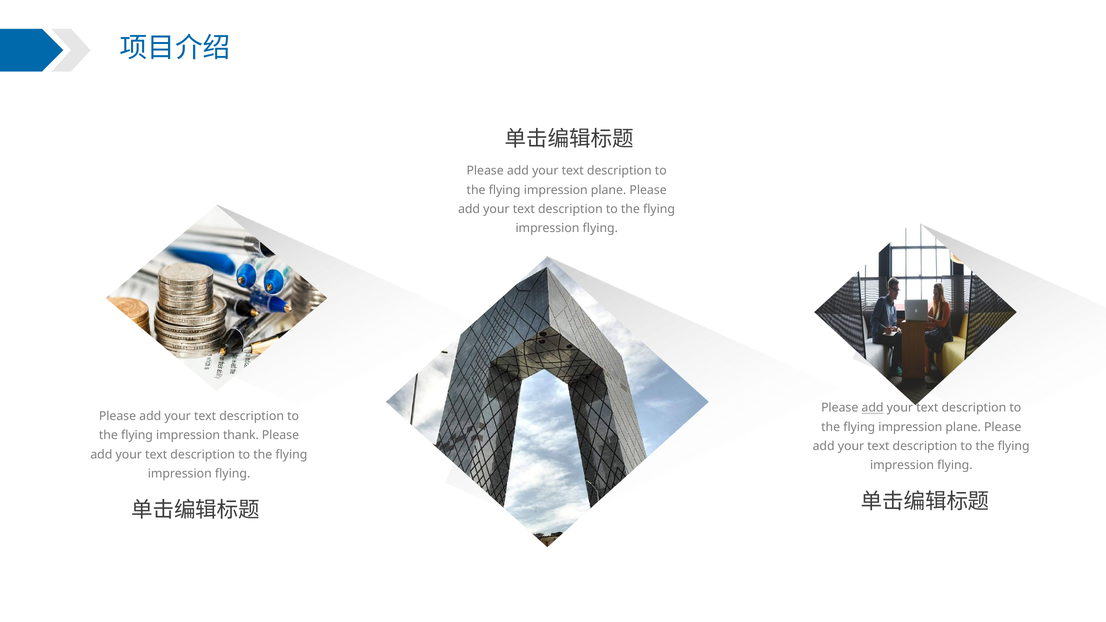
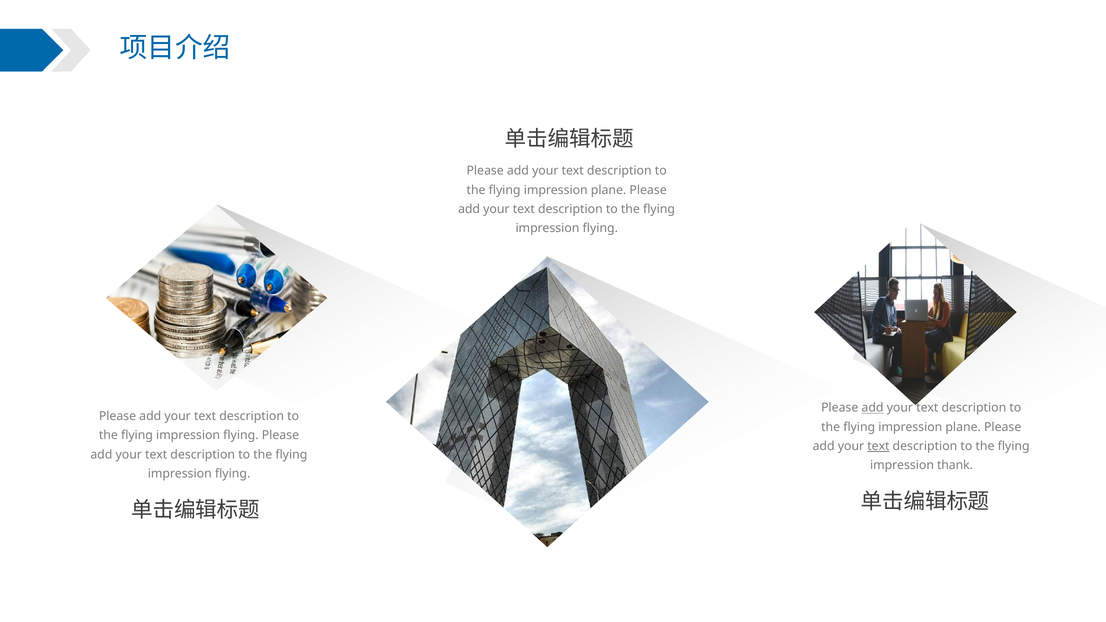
thank at (241, 435): thank -> flying
text at (878, 446) underline: none -> present
flying at (955, 465): flying -> thank
